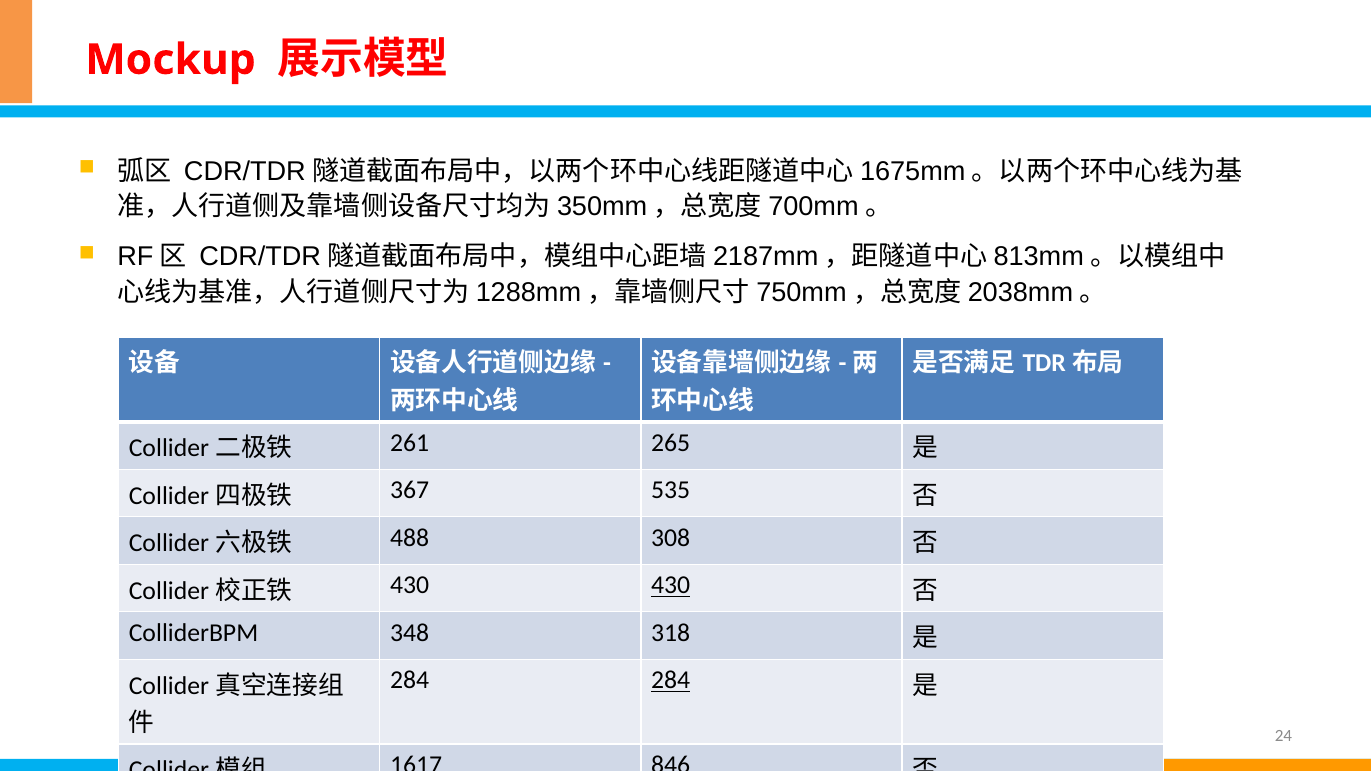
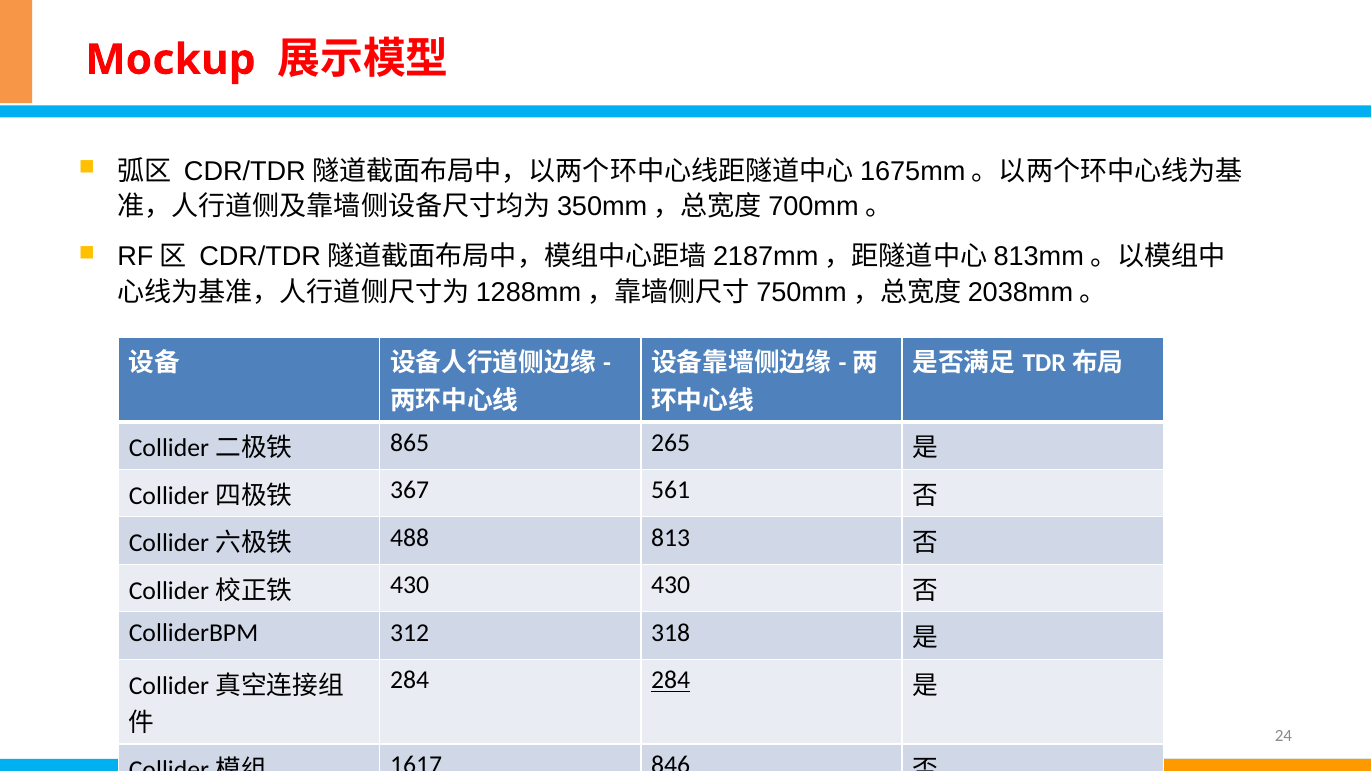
261: 261 -> 865
535: 535 -> 561
308: 308 -> 813
430 at (671, 585) underline: present -> none
348: 348 -> 312
